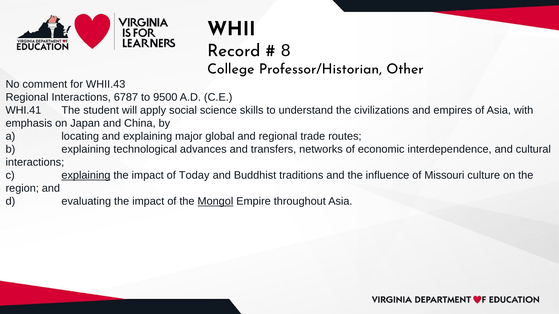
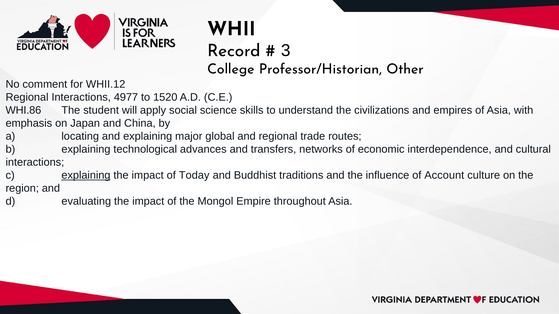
8: 8 -> 3
WHII.43: WHII.43 -> WHII.12
6787: 6787 -> 4977
9500: 9500 -> 1520
WHI.41: WHI.41 -> WHI.86
Missouri: Missouri -> Account
Mongol underline: present -> none
